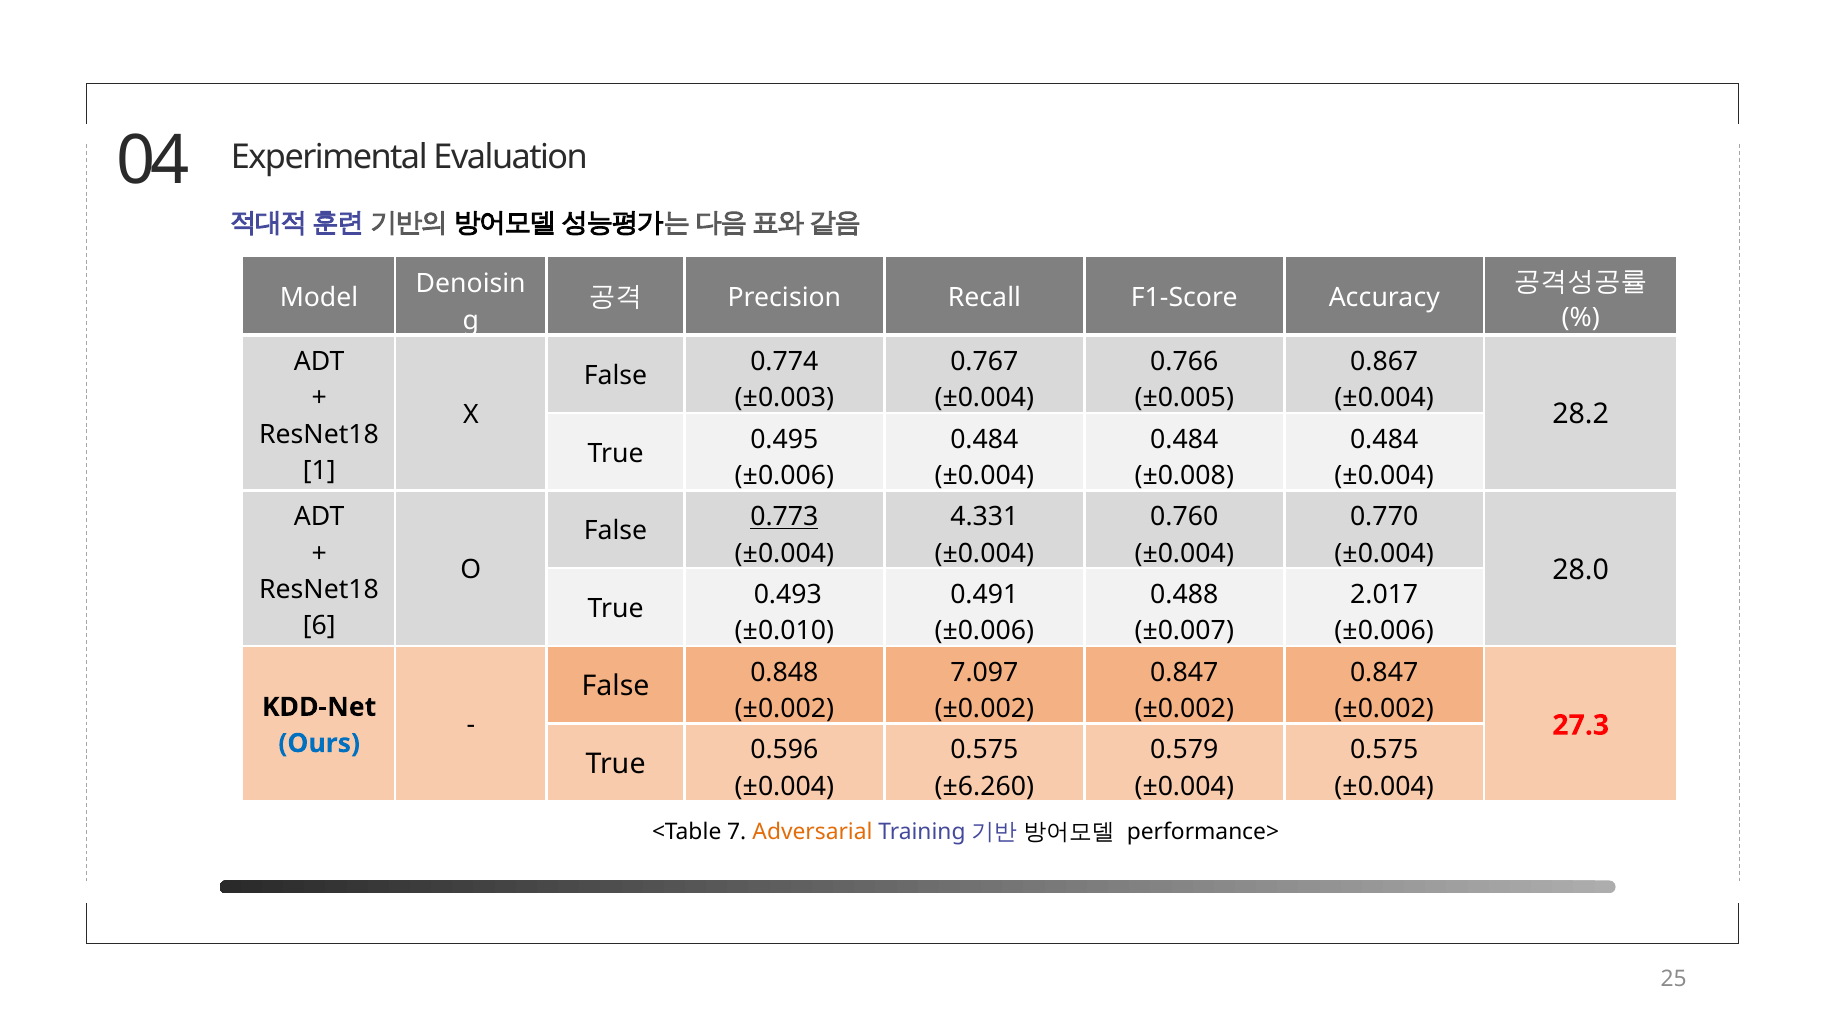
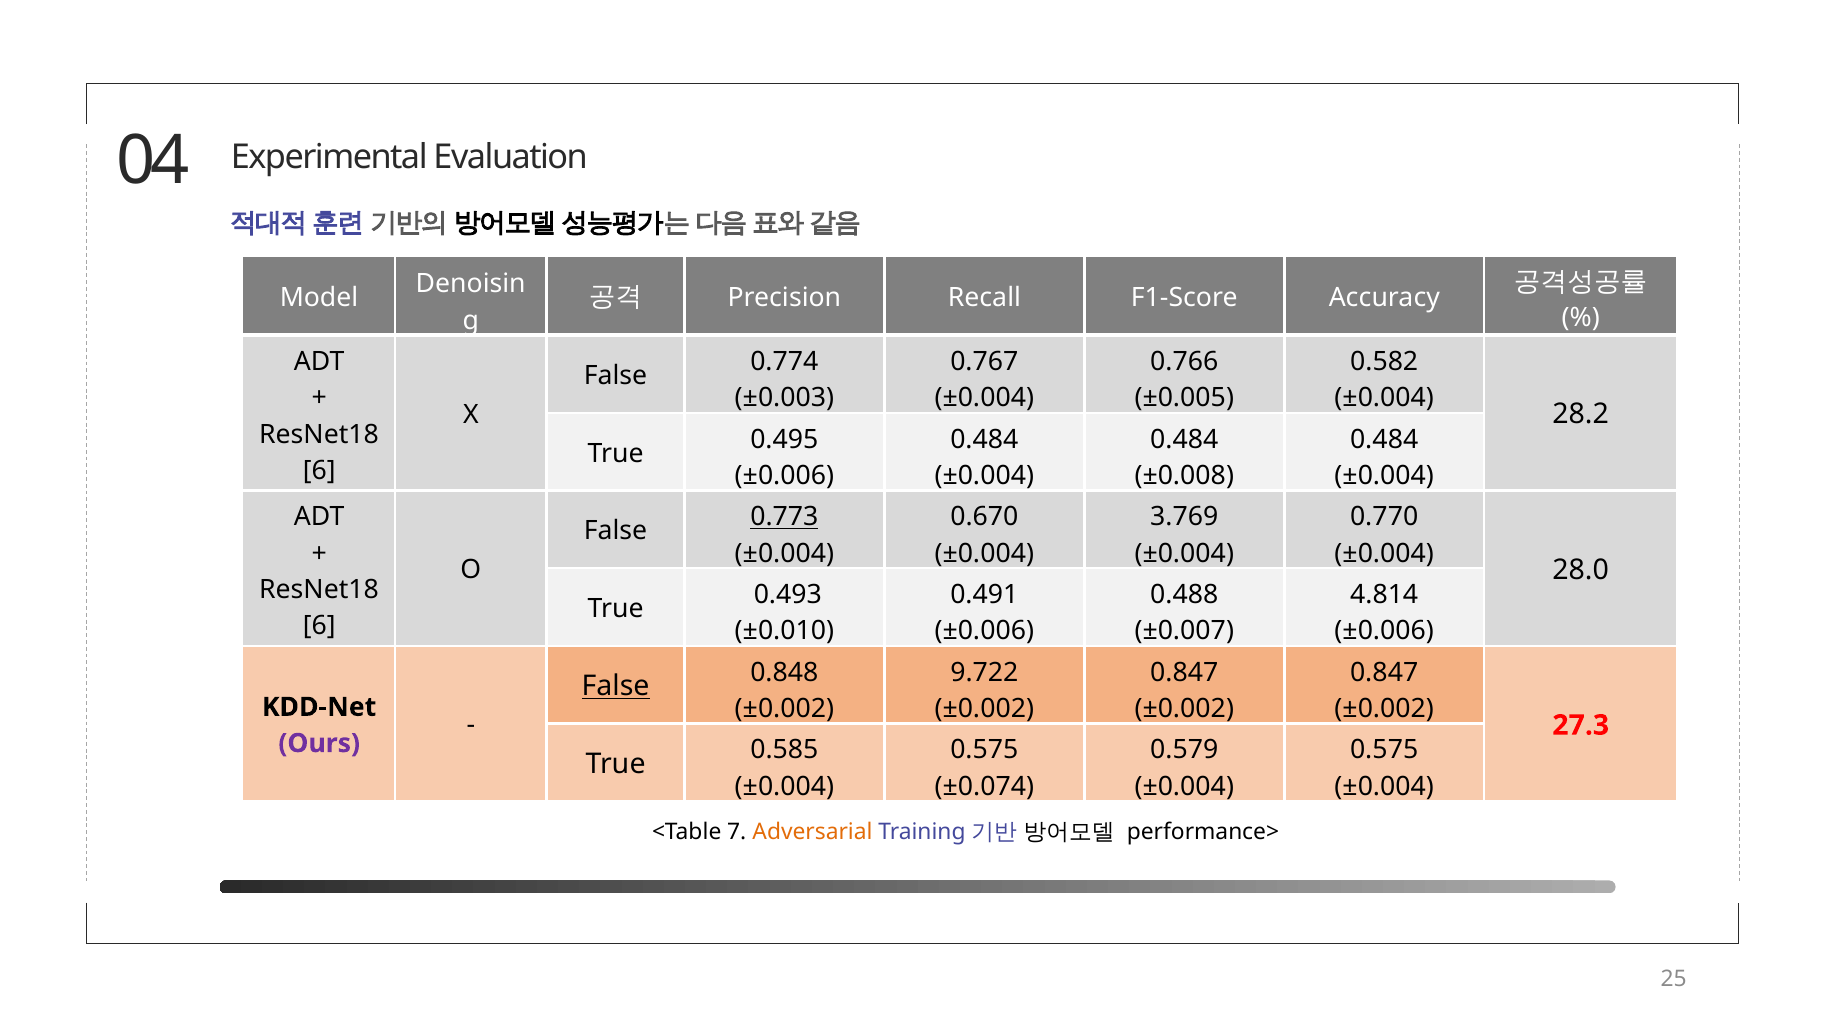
0.867: 0.867 -> 0.582
1 at (319, 471): 1 -> 6
4.331: 4.331 -> 0.670
0.760: 0.760 -> 3.769
2.017: 2.017 -> 4.814
7.097: 7.097 -> 9.722
False at (616, 686) underline: none -> present
Ours colour: blue -> purple
0.596: 0.596 -> 0.585
±6.260: ±6.260 -> ±0.074
